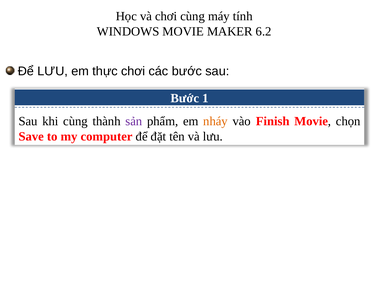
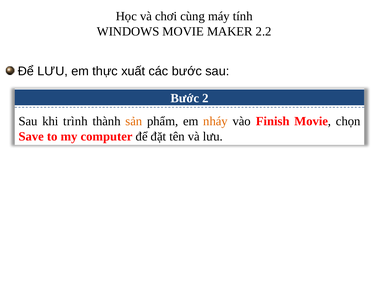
6.2: 6.2 -> 2.2
thực chơi: chơi -> xuất
1: 1 -> 2
khi cùng: cùng -> trình
sản colour: purple -> orange
